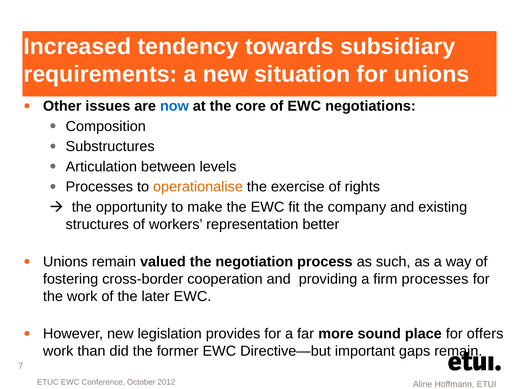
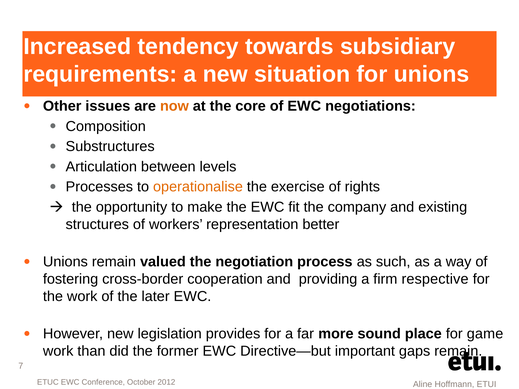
now colour: blue -> orange
firm processes: processes -> respective
offers: offers -> game
